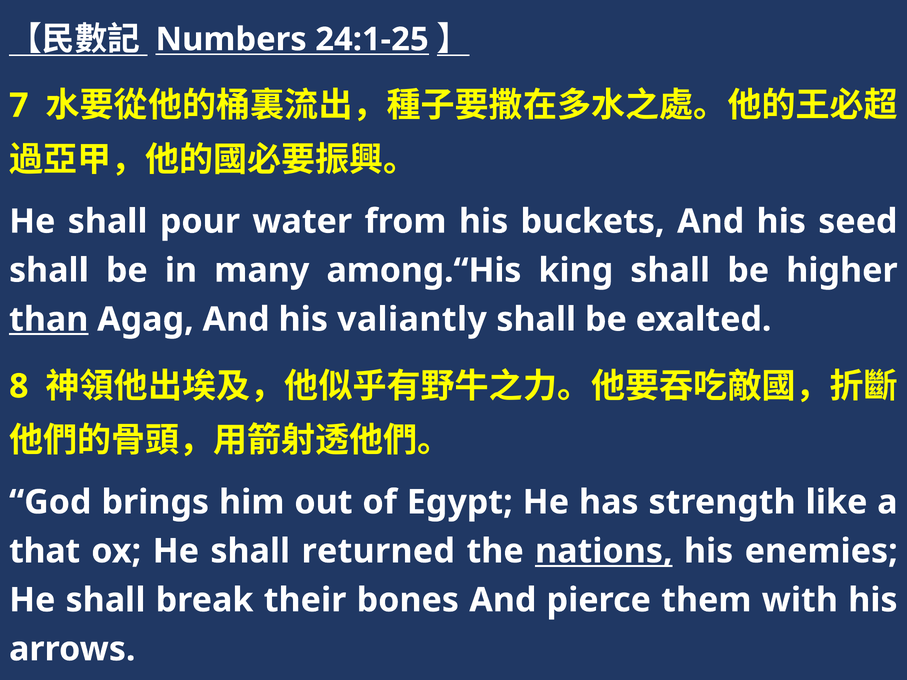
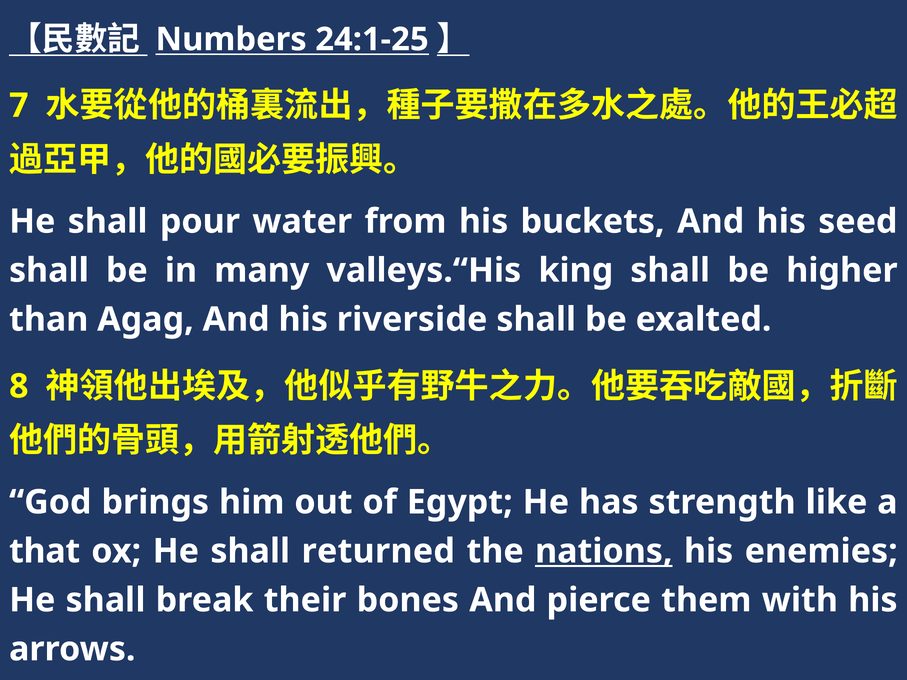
among.“His: among.“His -> valleys.“His
than underline: present -> none
valiantly: valiantly -> riverside
